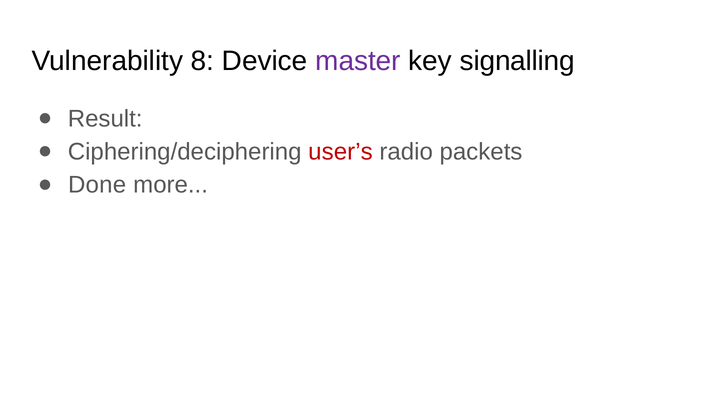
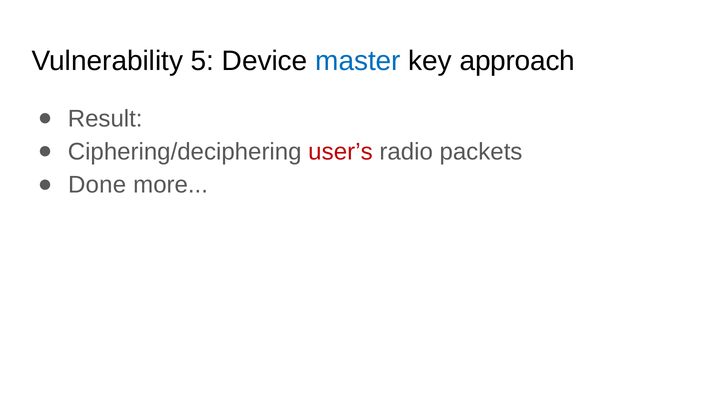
8: 8 -> 5
master colour: purple -> blue
signalling: signalling -> approach
